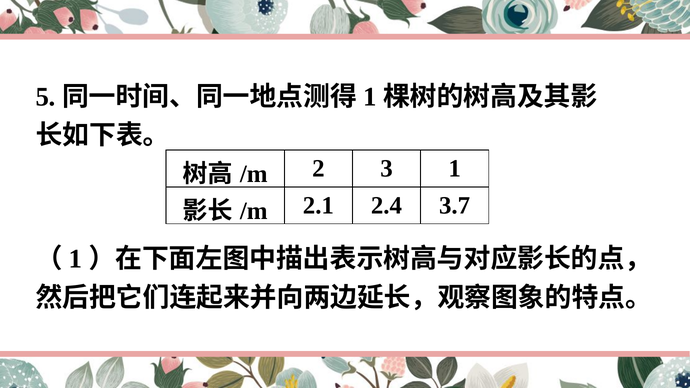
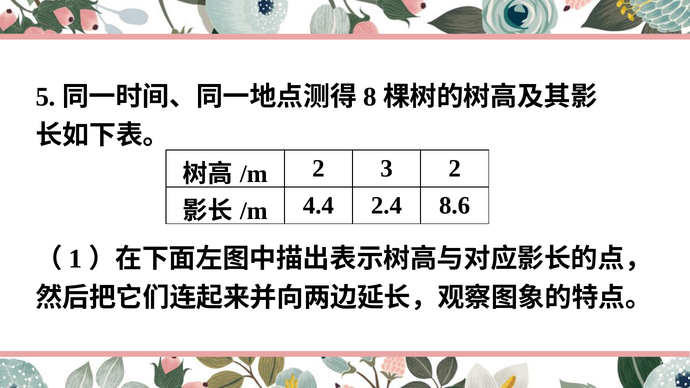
1 at (370, 97): 1 -> 8
3 1: 1 -> 2
2.1: 2.1 -> 4.4
3.7: 3.7 -> 8.6
